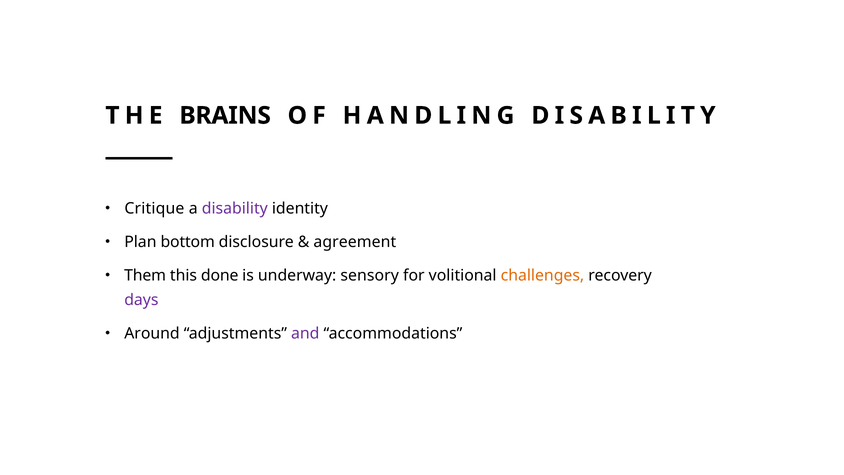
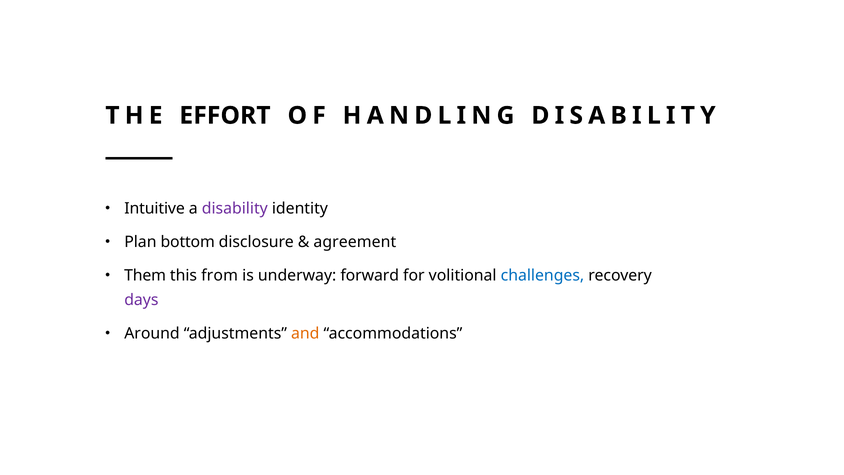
BRAINS: BRAINS -> EFFORT
Critique: Critique -> Intuitive
done: done -> from
sensory: sensory -> forward
challenges colour: orange -> blue
and colour: purple -> orange
